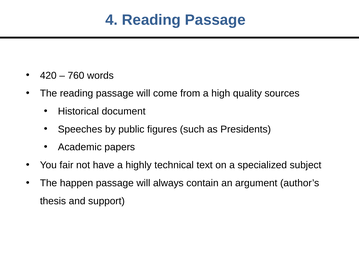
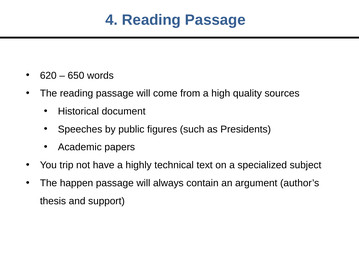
420: 420 -> 620
760: 760 -> 650
fair: fair -> trip
